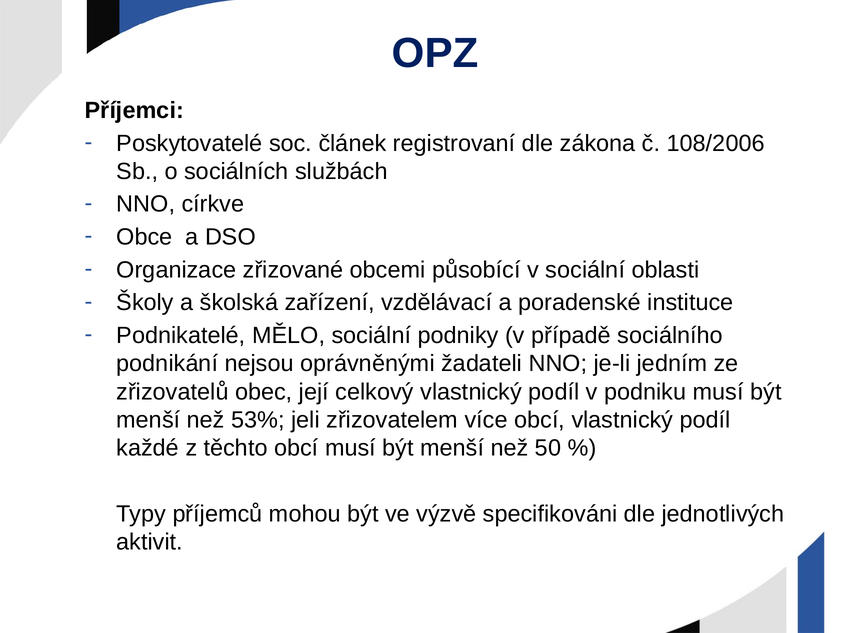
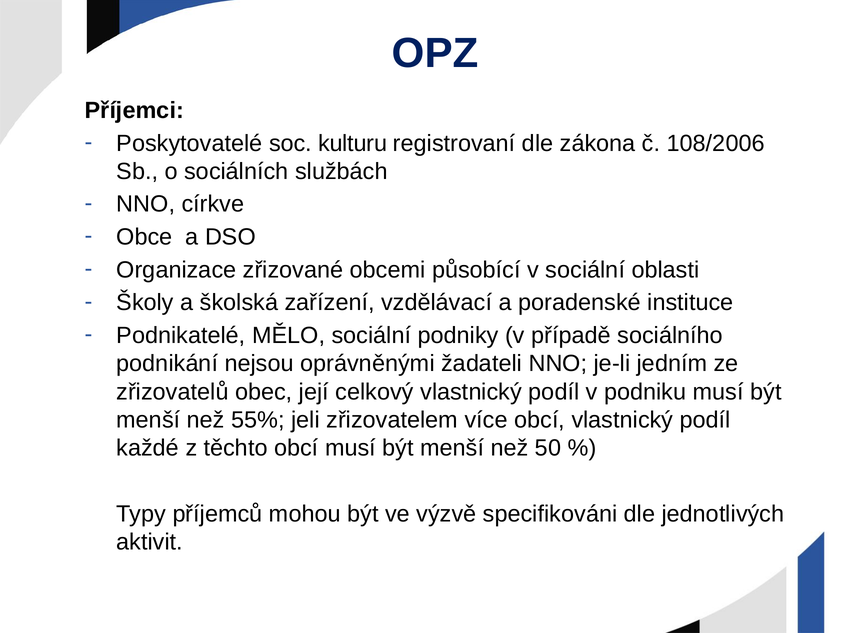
článek: článek -> kulturu
53%: 53% -> 55%
